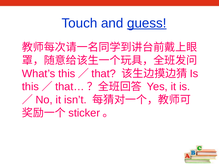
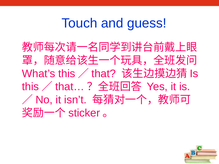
guess underline: present -> none
